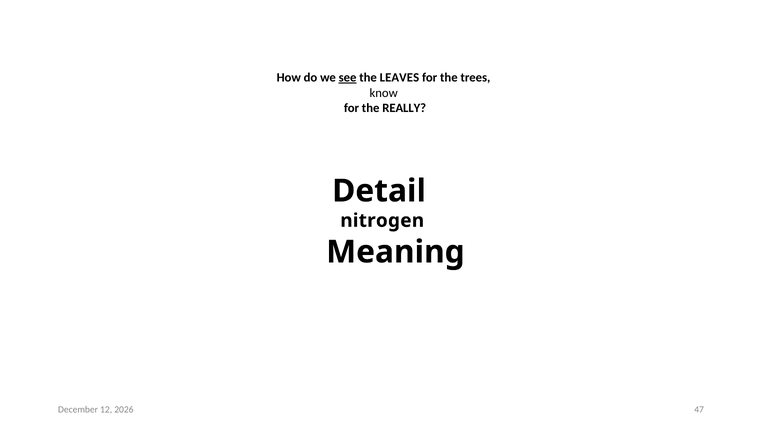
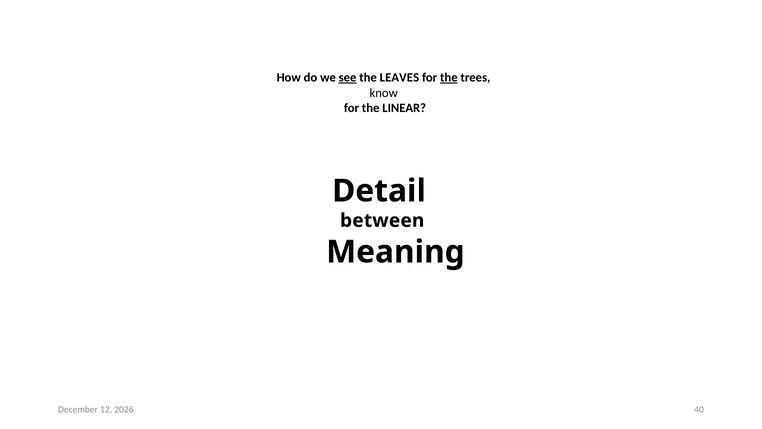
the at (449, 78) underline: none -> present
REALLY: REALLY -> LINEAR
nitrogen: nitrogen -> between
47: 47 -> 40
